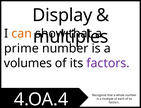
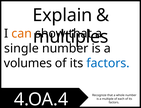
Display: Display -> Explain
prime: prime -> single
factors at (108, 63) colour: purple -> blue
